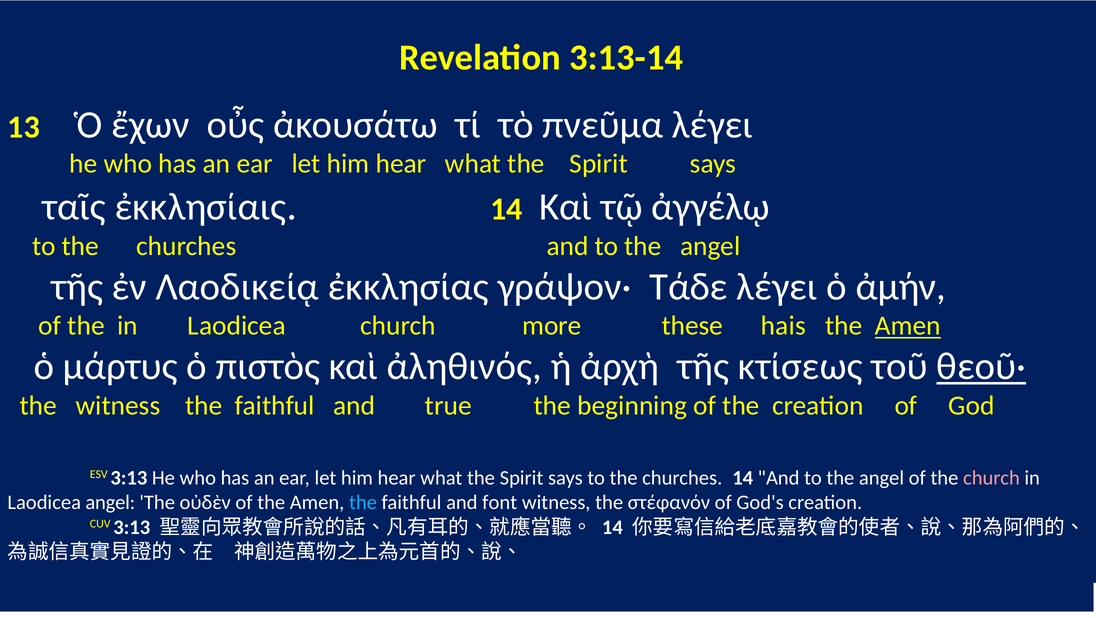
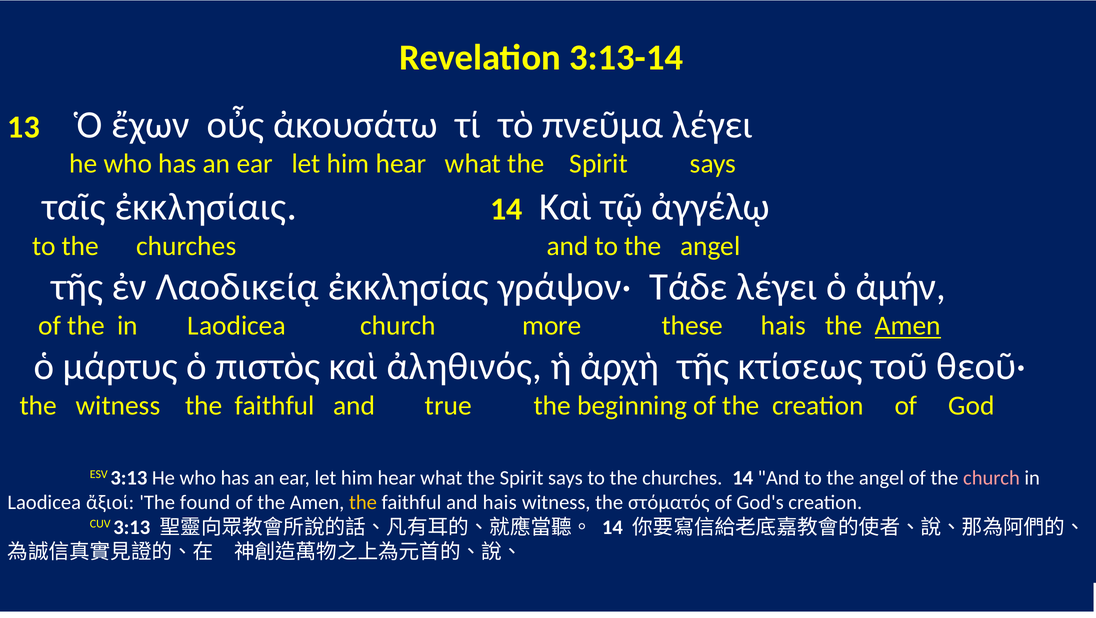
θεοῦ· underline: present -> none
Laodicea angel: angel -> ἄξιοί
οὐδὲν: οὐδὲν -> found
the at (363, 503) colour: light blue -> yellow
and font: font -> hais
στέφανόν: στέφανόν -> στόματός
